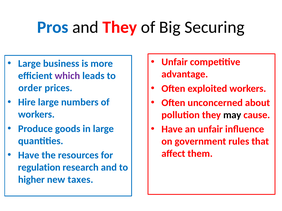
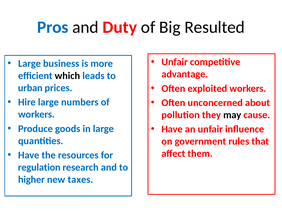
and They: They -> Duty
Securing: Securing -> Resulted
which colour: purple -> black
order: order -> urban
